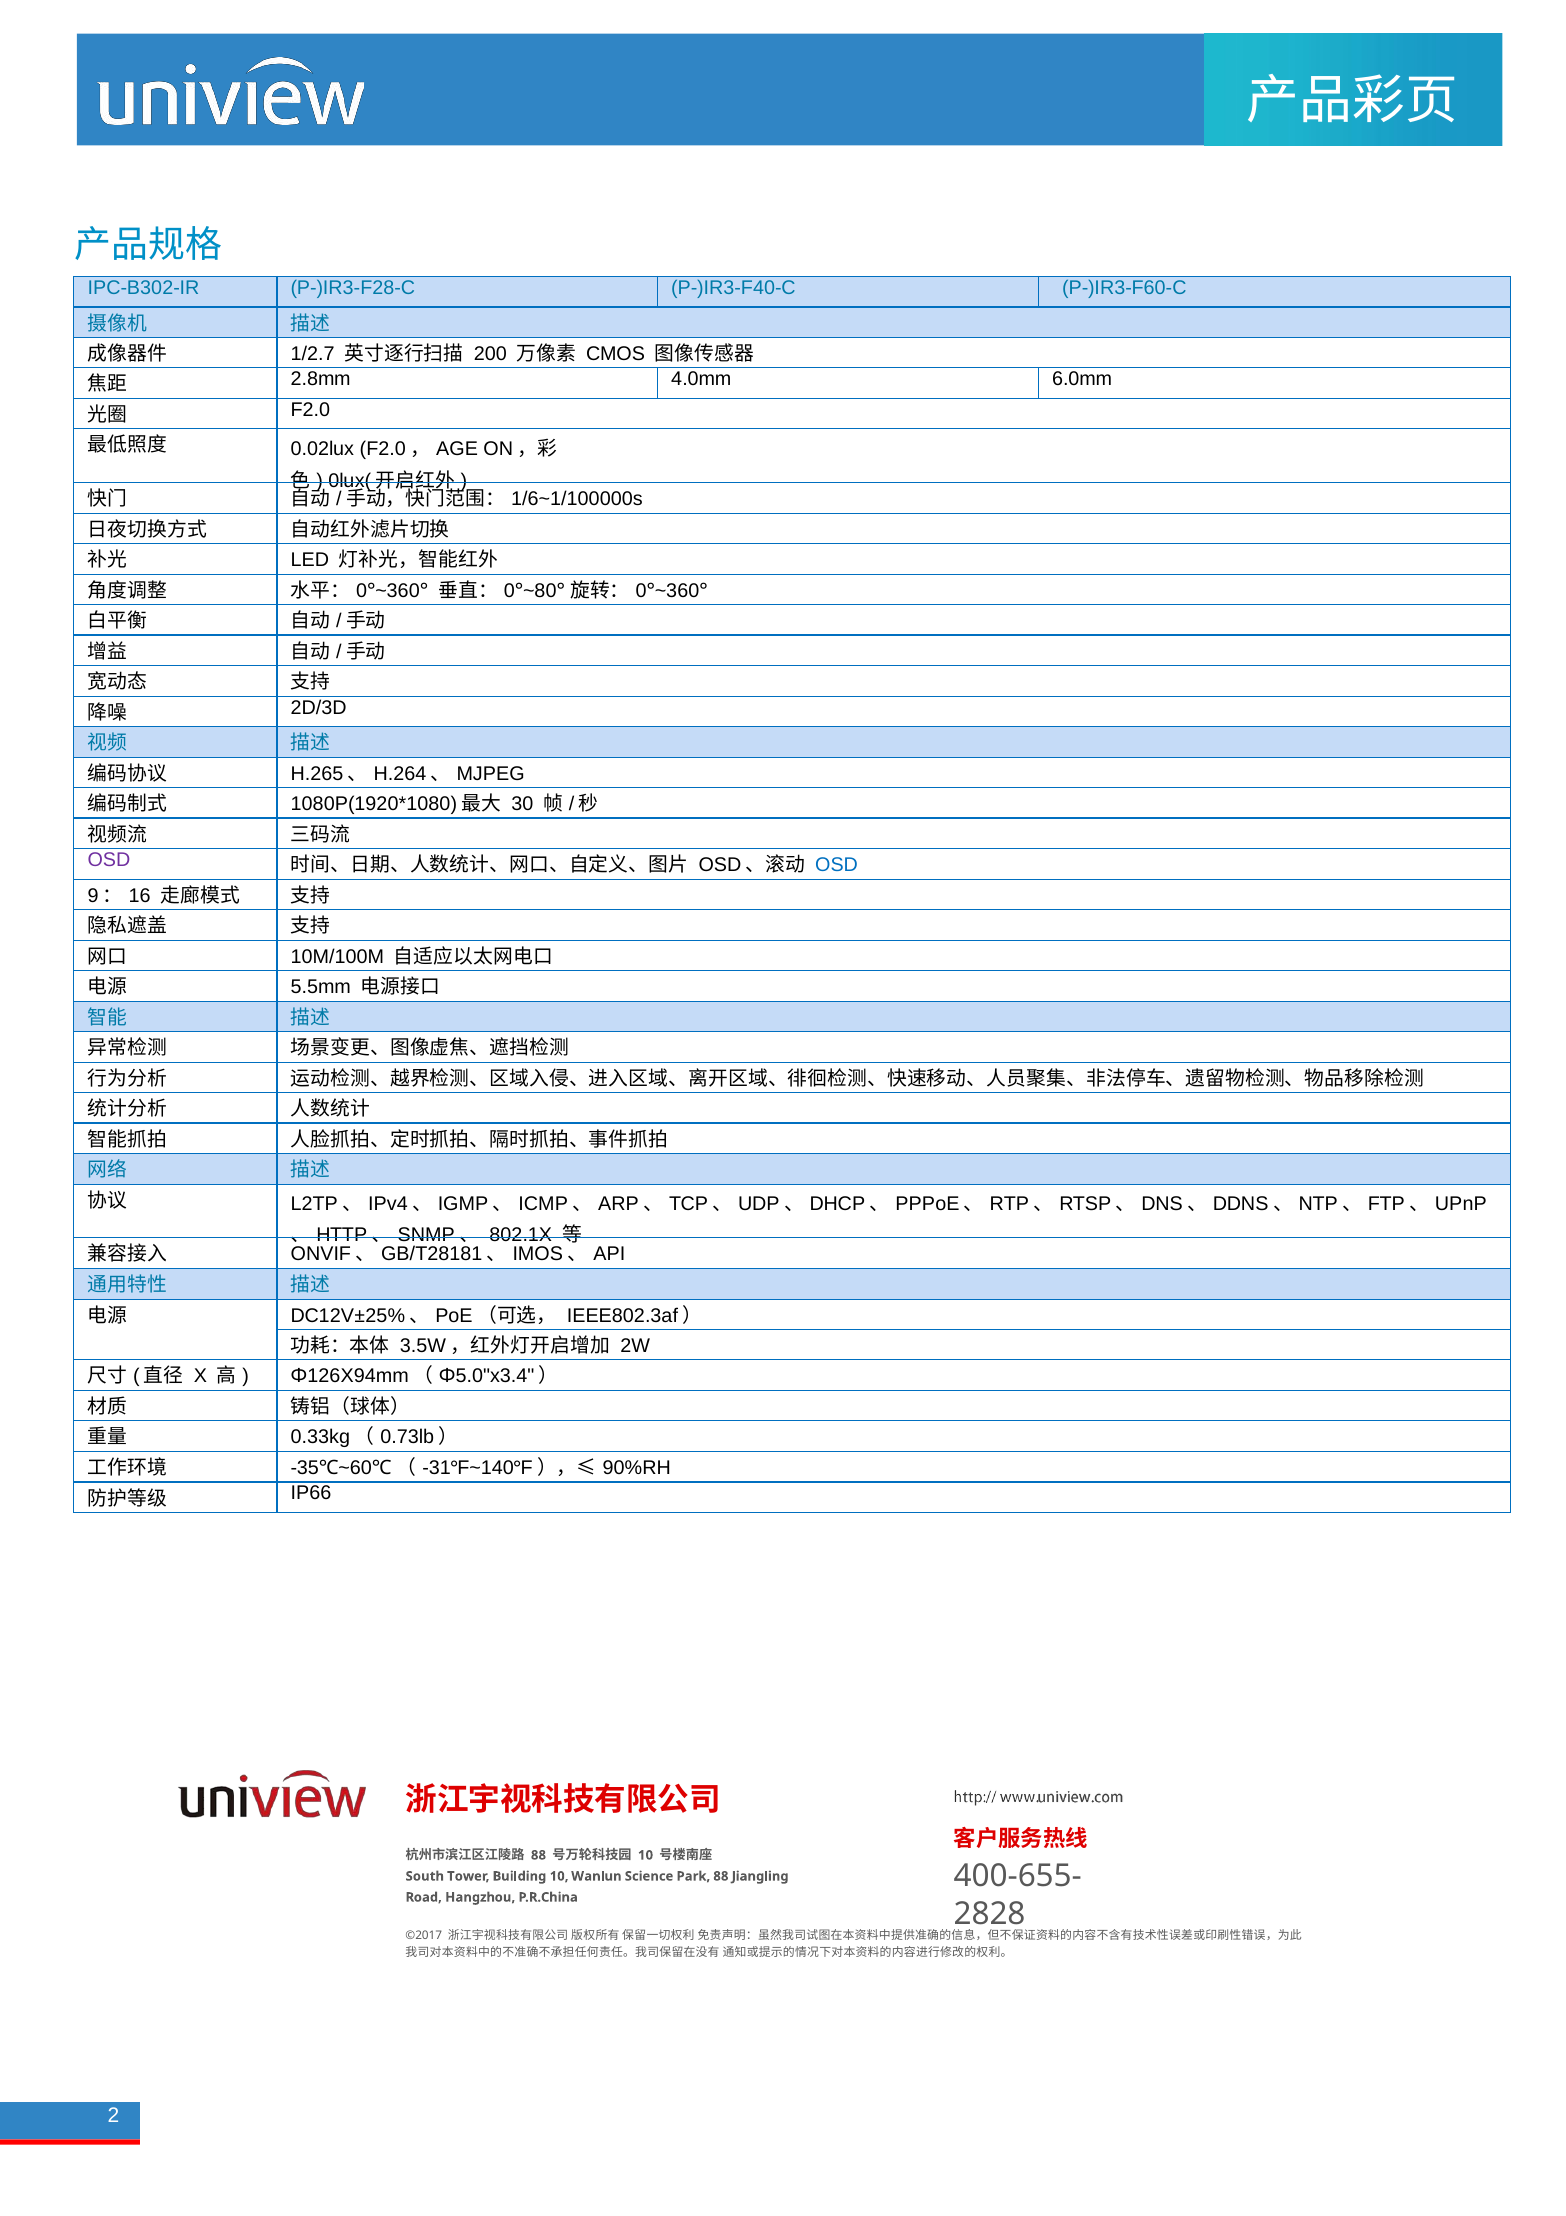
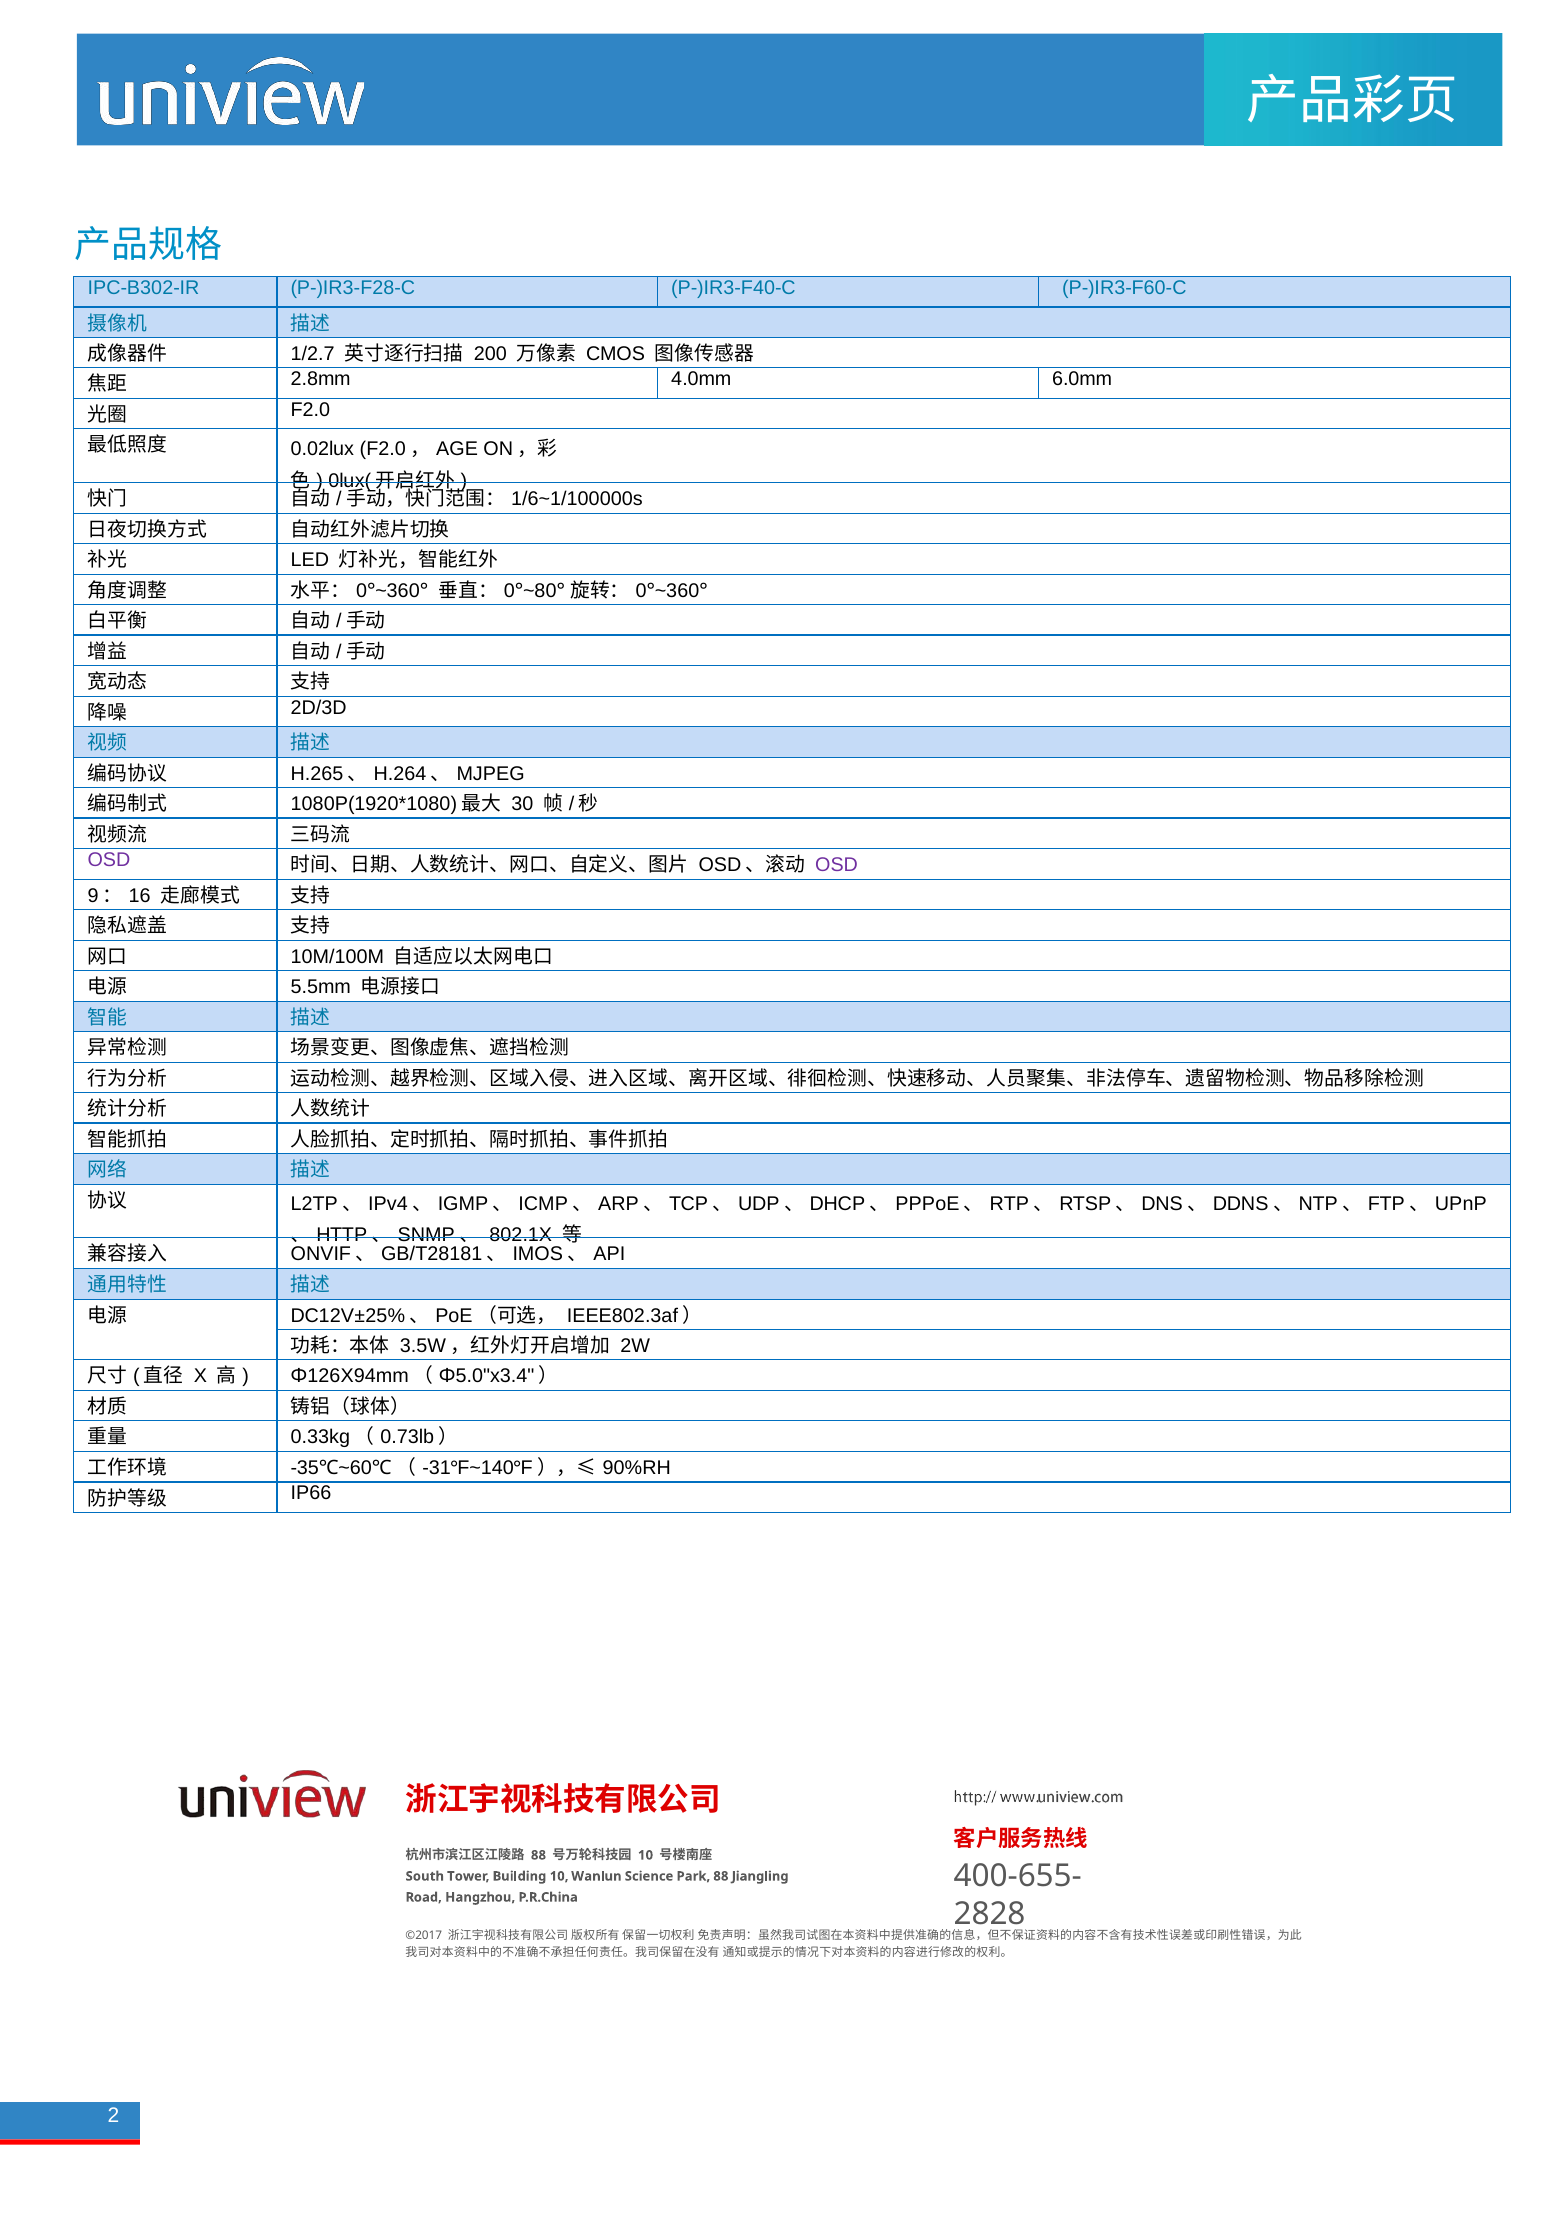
OSD at (837, 865) colour: blue -> purple
